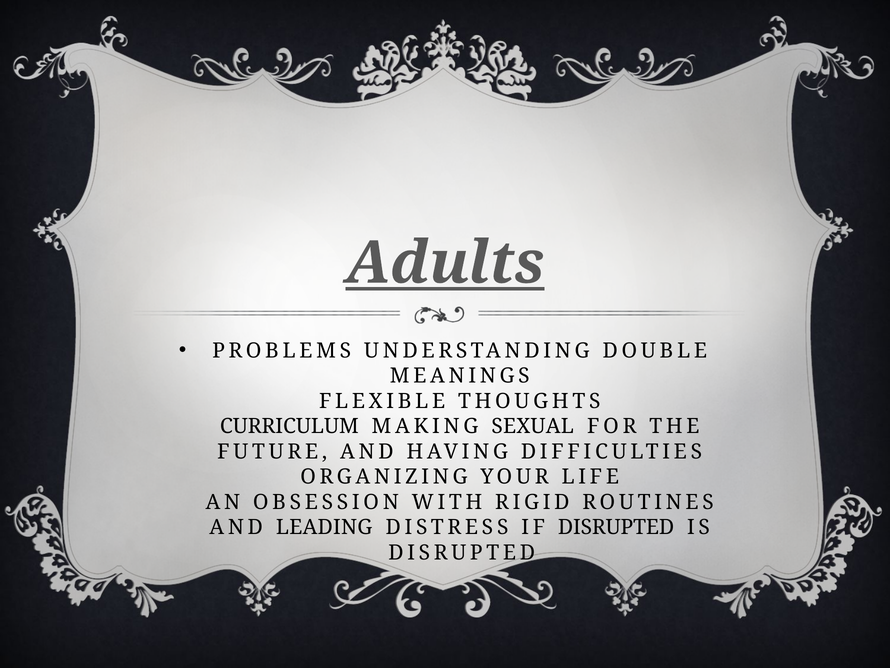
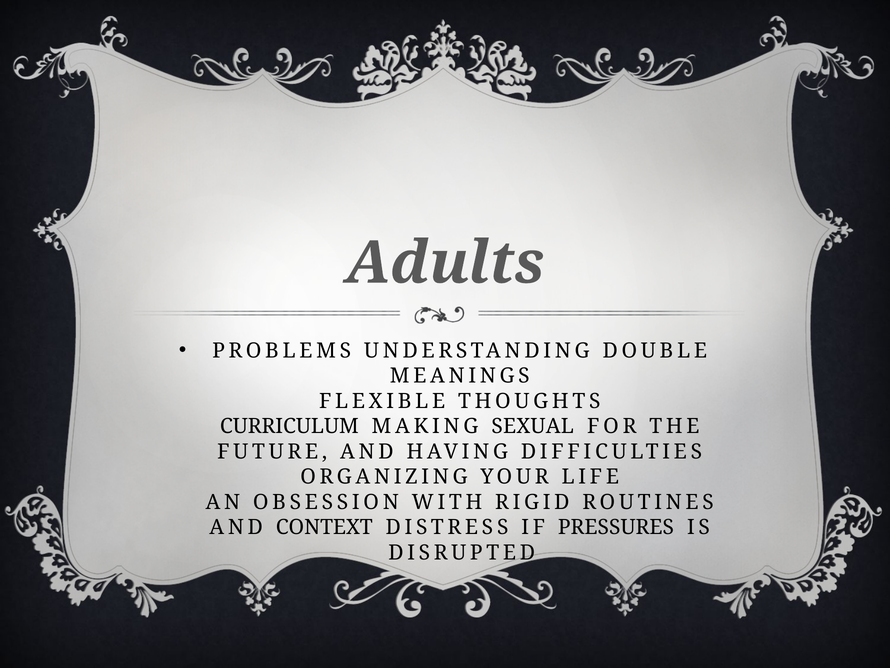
Adults underline: present -> none
LEADING: LEADING -> CONTEXT
IF DISRUPTED: DISRUPTED -> PRESSURES
